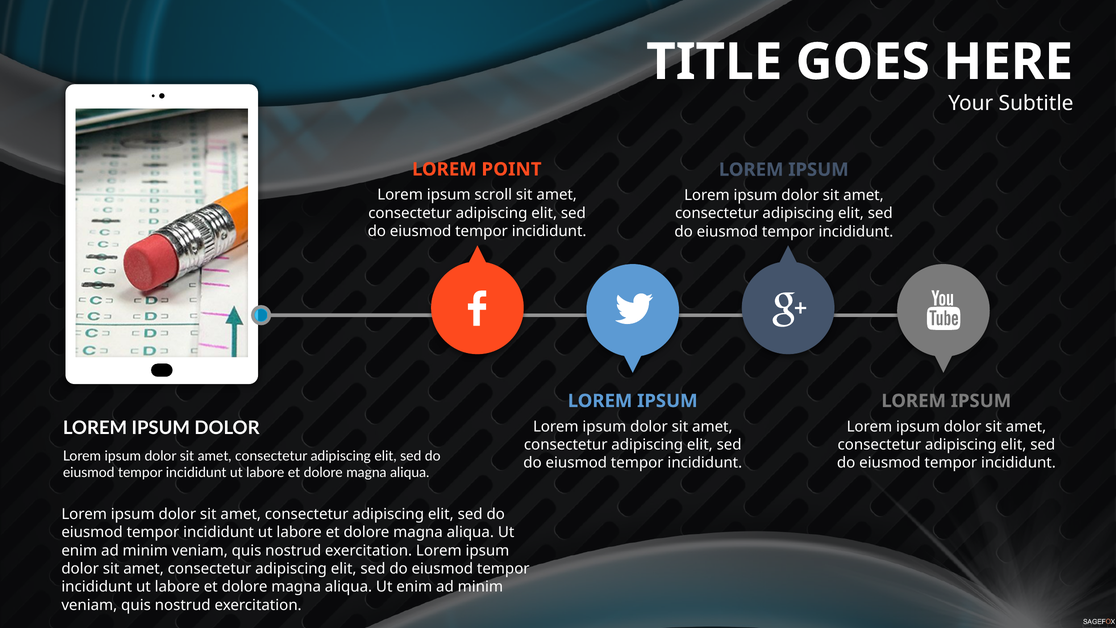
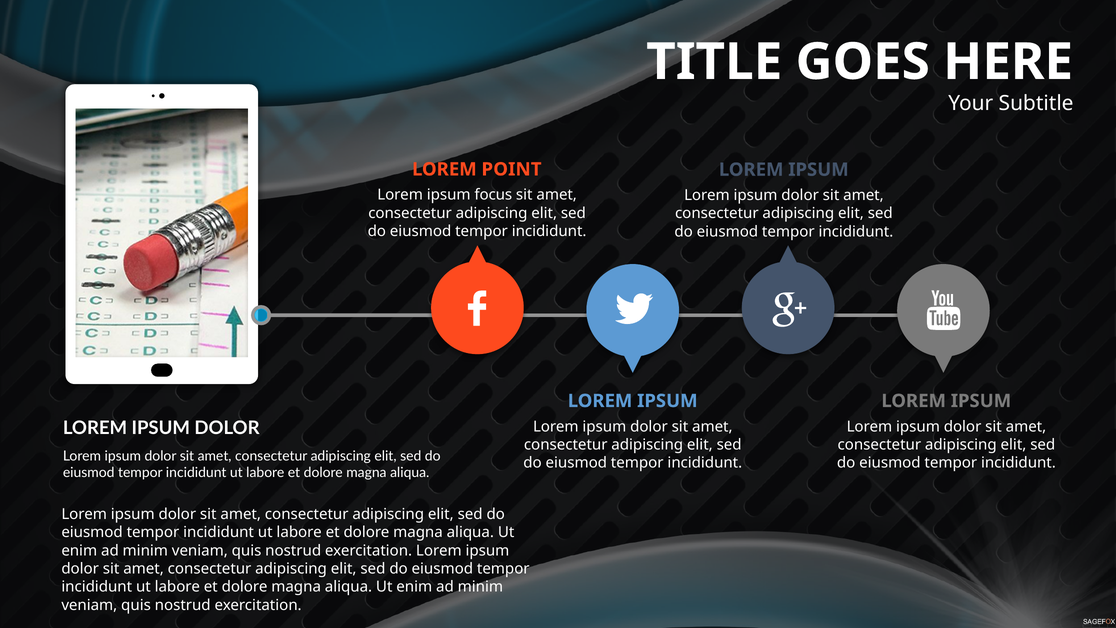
scroll: scroll -> focus
